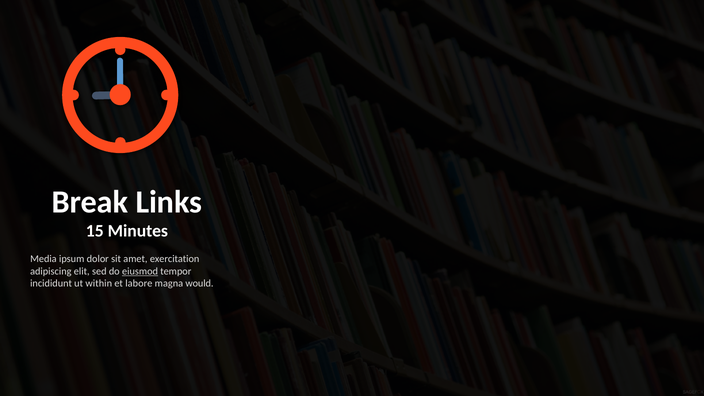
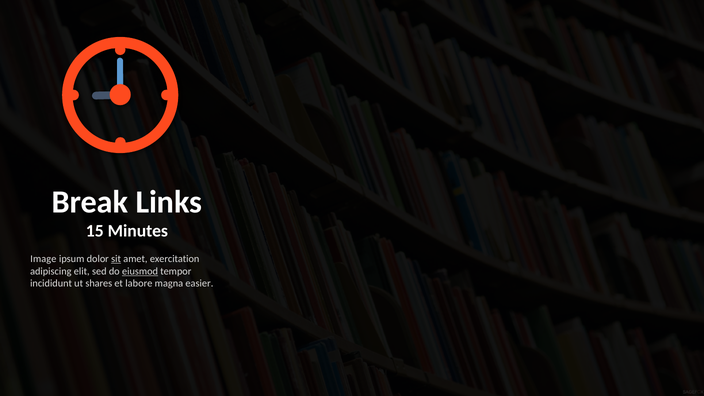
Media: Media -> Image
sit underline: none -> present
within: within -> shares
would: would -> easier
